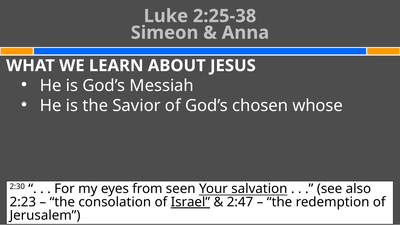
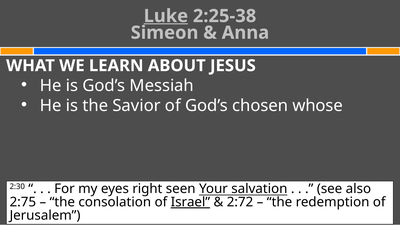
Luke underline: none -> present
from: from -> right
2:23: 2:23 -> 2:75
2:47: 2:47 -> 2:72
